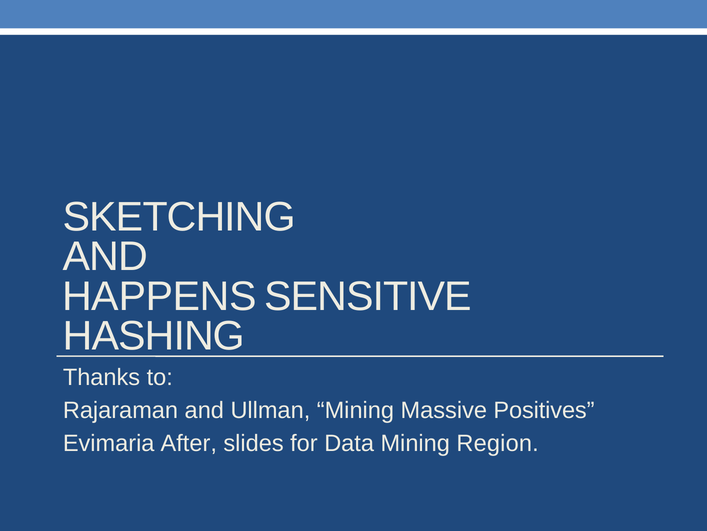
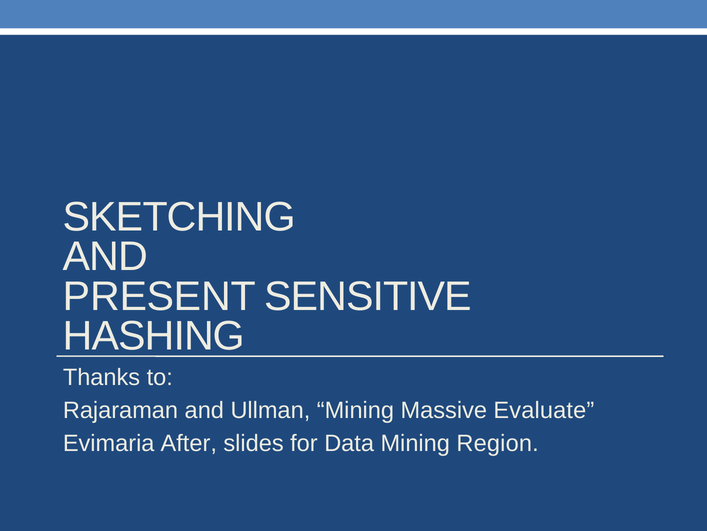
HAPPENS: HAPPENS -> PRESENT
Positives: Positives -> Evaluate
